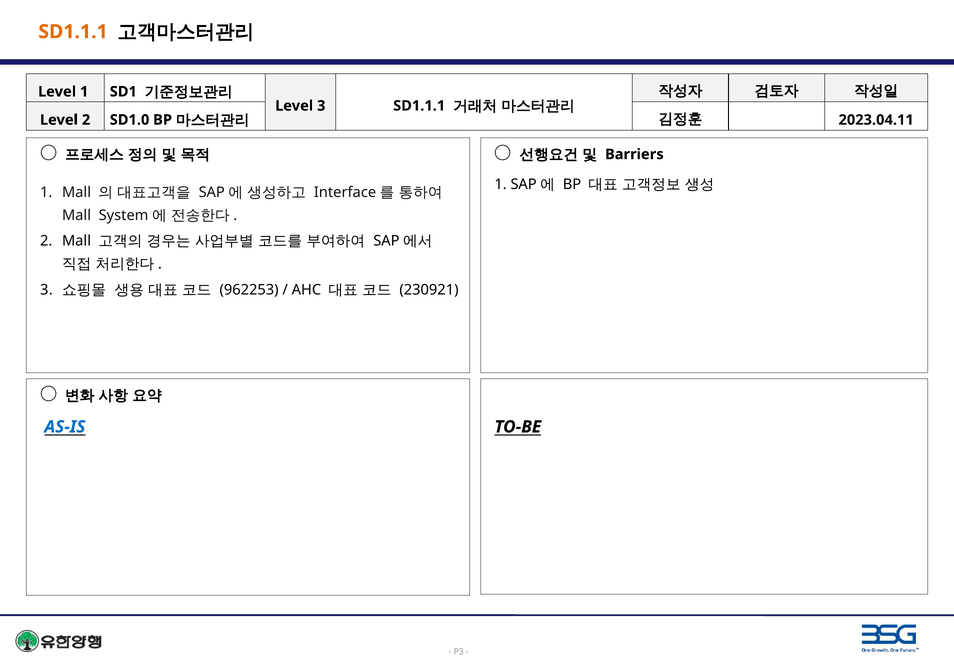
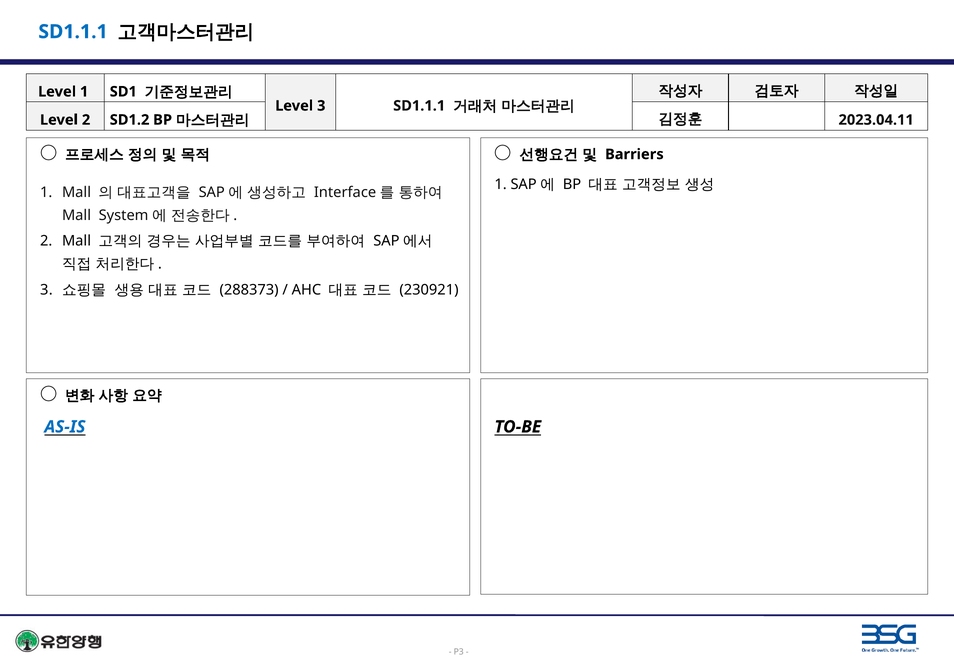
SD1.1.1 at (73, 32) colour: orange -> blue
SD1.0: SD1.0 -> SD1.2
962253: 962253 -> 288373
